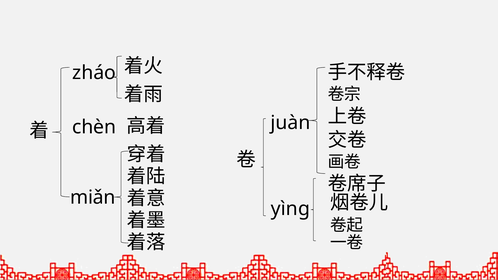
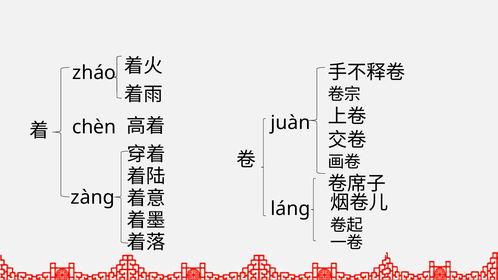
miǎn: miǎn -> zàng
yìng: yìng -> láng
